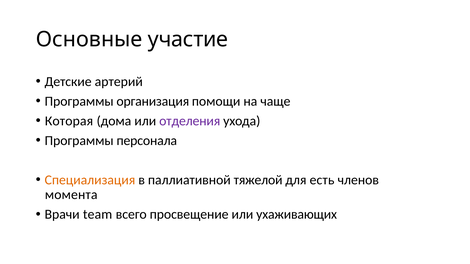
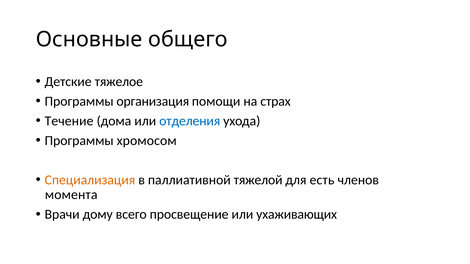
участие: участие -> общего
артерий: артерий -> тяжелое
чаще: чаще -> страх
Которая: Которая -> Течение
отделения colour: purple -> blue
персонала: персонала -> хромосом
team: team -> дому
